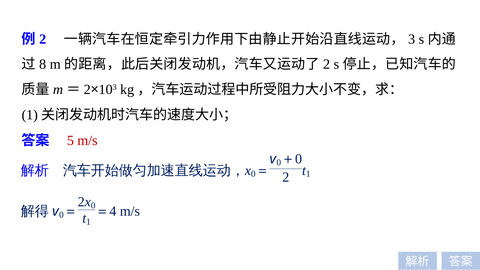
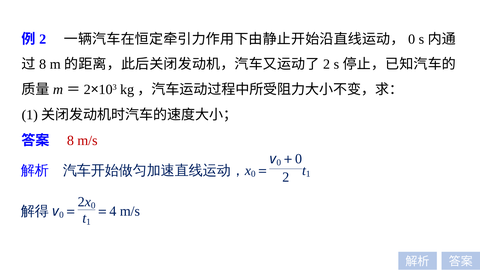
3 at (412, 39): 3 -> 0
5 at (70, 141): 5 -> 8
